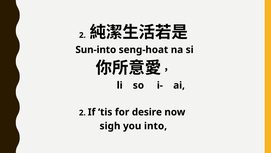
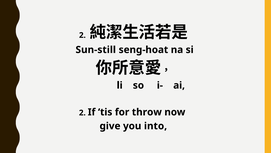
Sun-into: Sun-into -> Sun-still
desire: desire -> throw
sigh: sigh -> give
